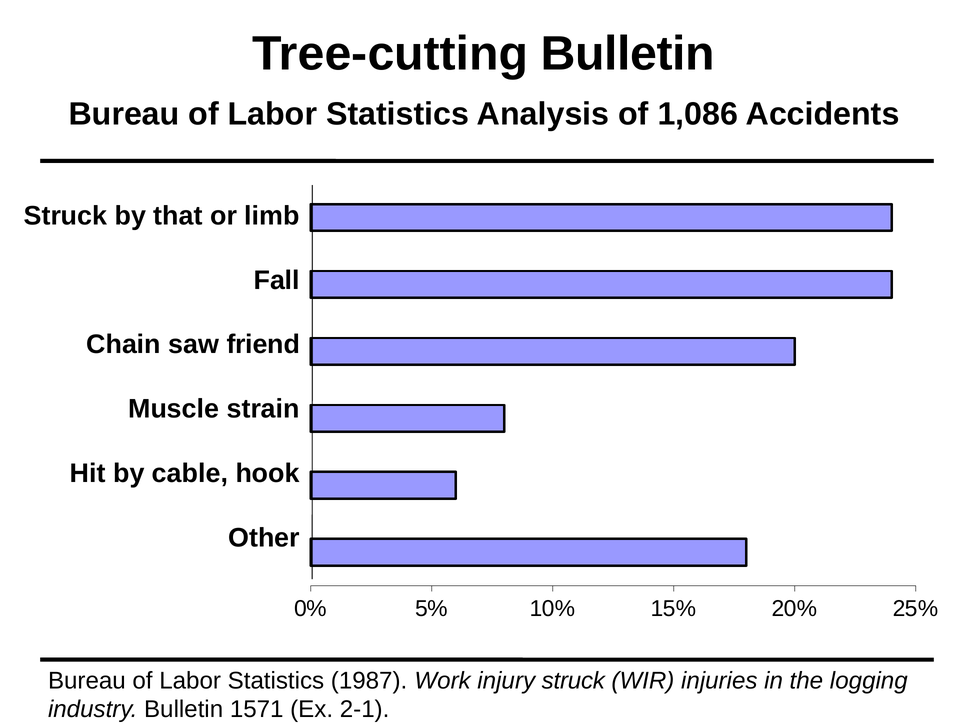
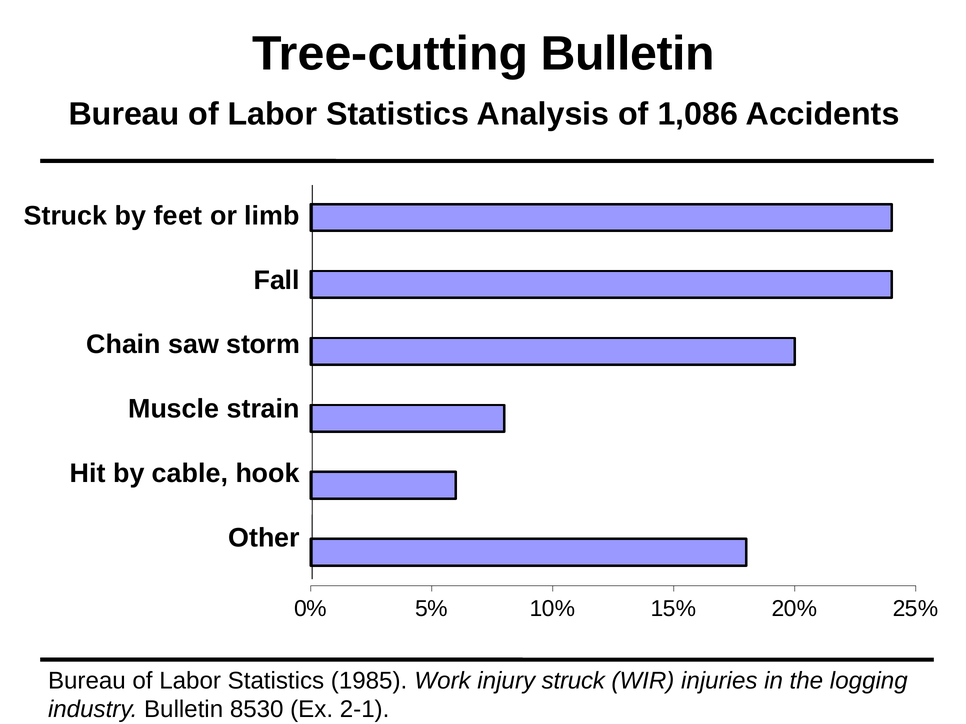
that: that -> feet
friend: friend -> storm
1987: 1987 -> 1985
1571: 1571 -> 8530
